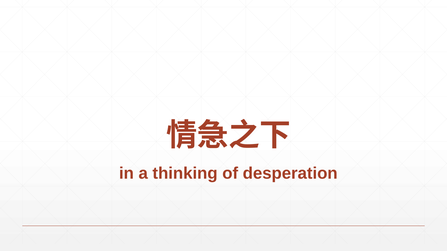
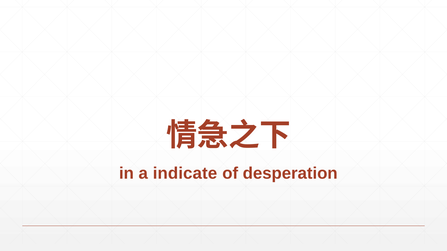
thinking: thinking -> indicate
